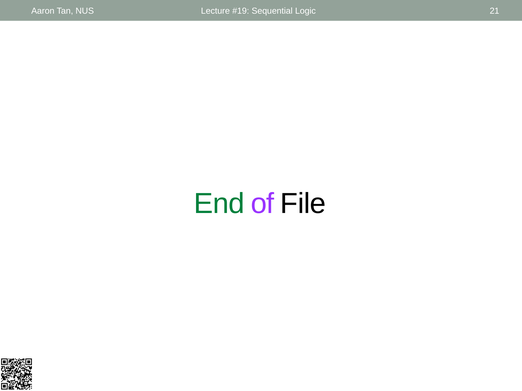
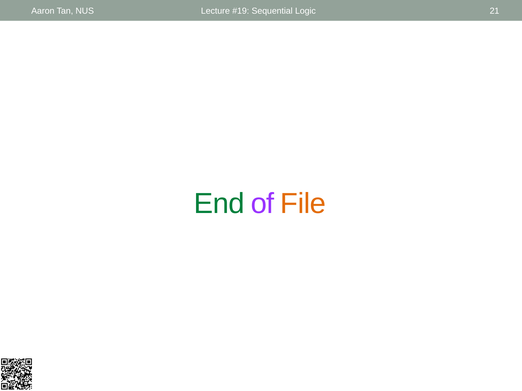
File colour: black -> orange
